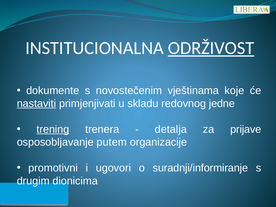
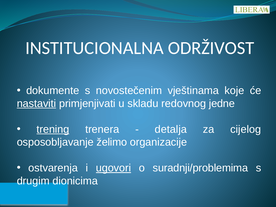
ODRŽIVOST underline: present -> none
prijave: prijave -> cijelog
putem: putem -> želimo
promotivni: promotivni -> ostvarenja
ugovori underline: none -> present
suradnji/informiranje: suradnji/informiranje -> suradnji/problemima
